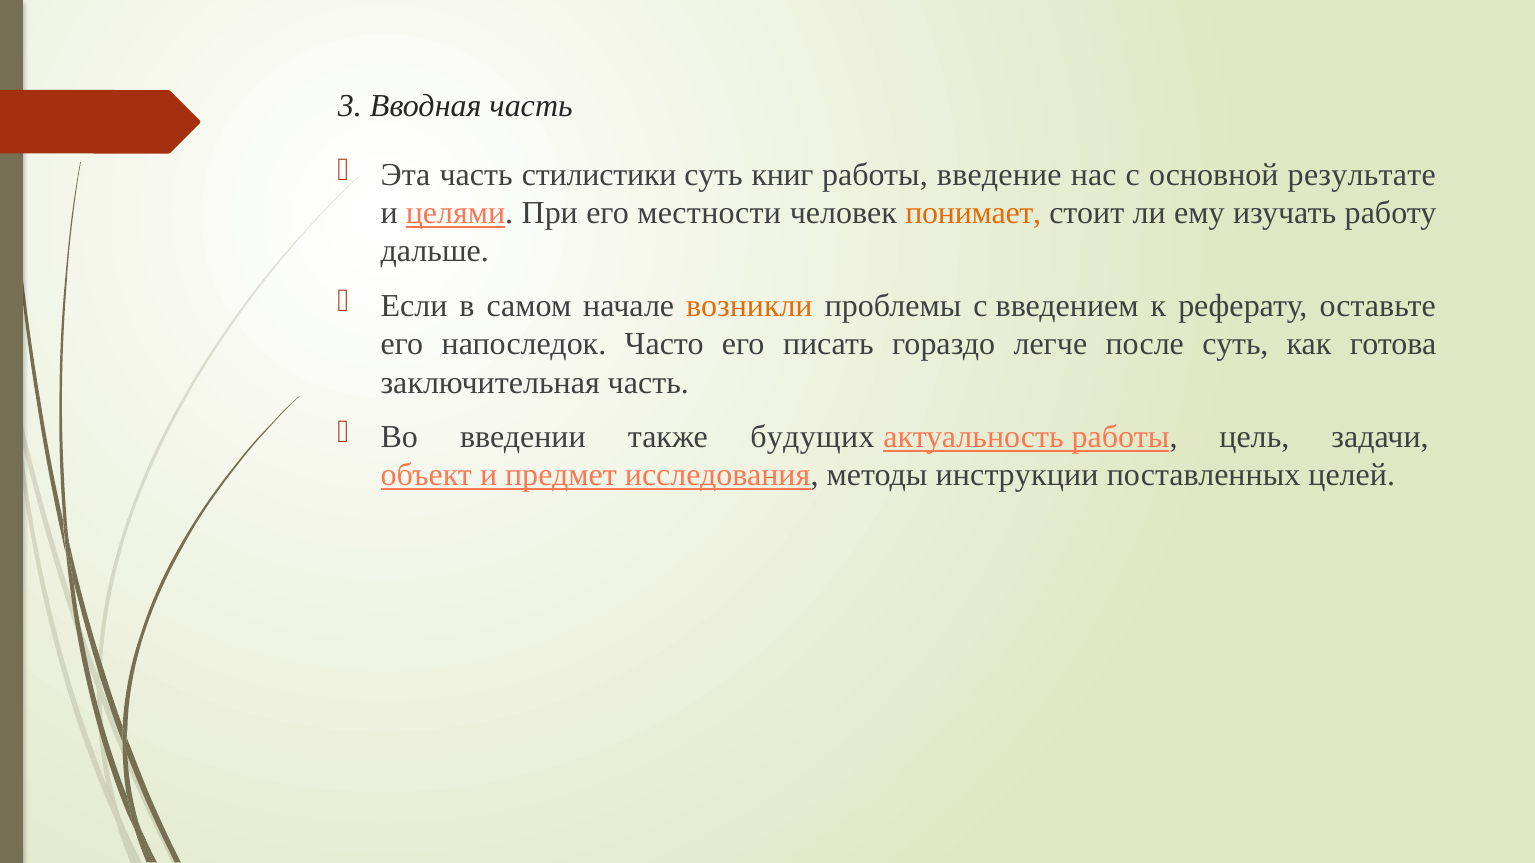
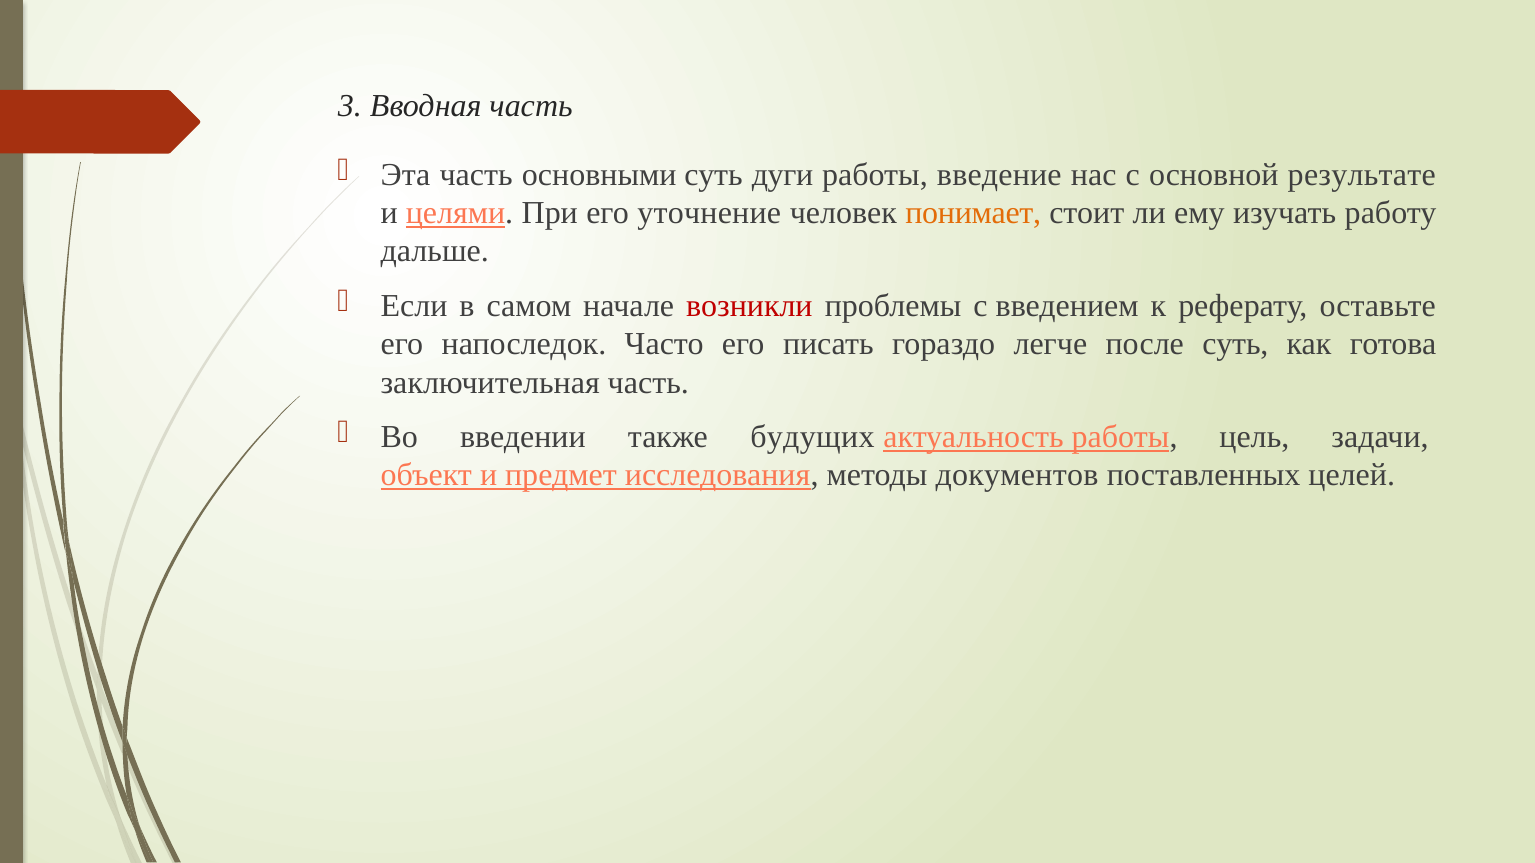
стилистики: стилистики -> основными
книг: книг -> дуги
местности: местности -> уточнение
возникли colour: orange -> red
инструкции: инструкции -> документов
